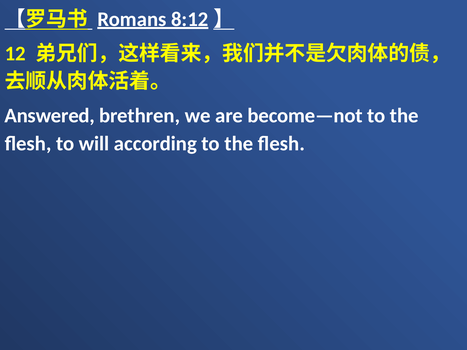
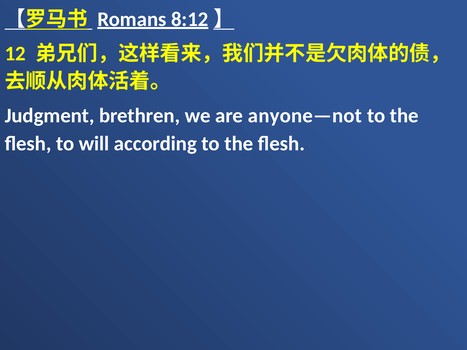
Answered: Answered -> Judgment
become—not: become—not -> anyone—not
